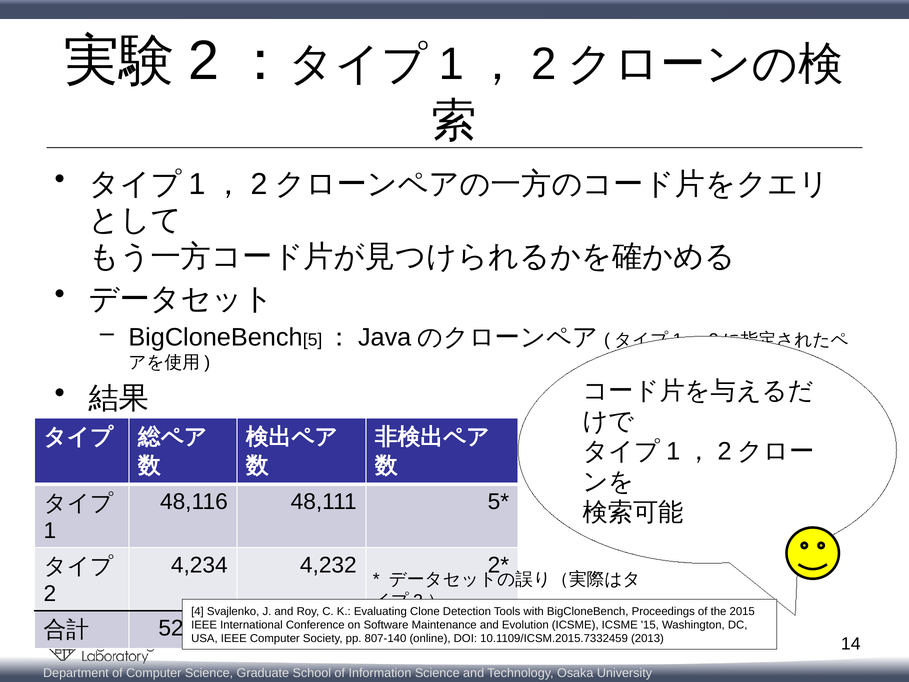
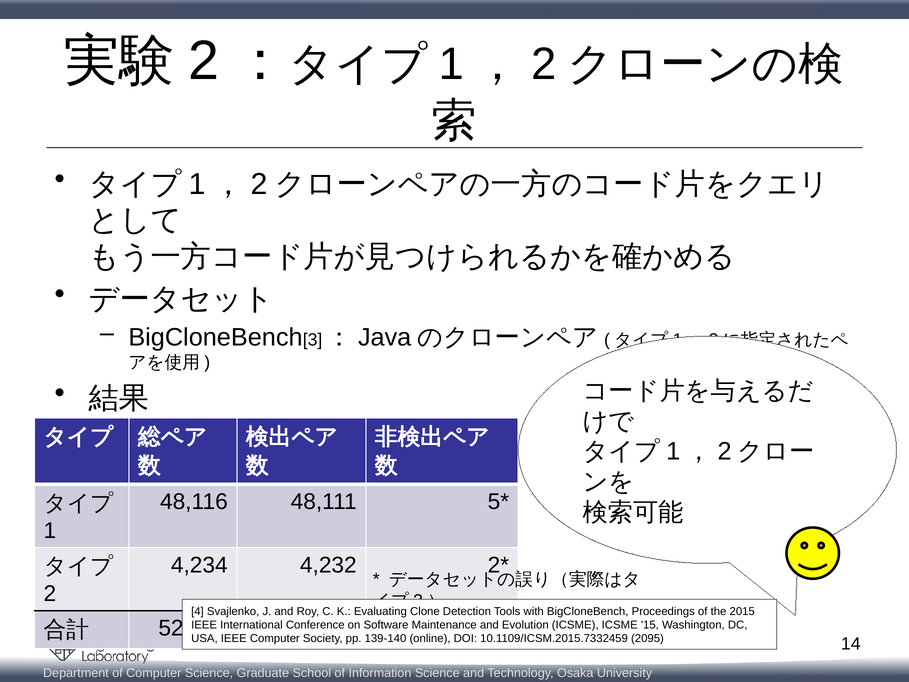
5: 5 -> 3
807-140: 807-140 -> 139-140
2013: 2013 -> 2095
